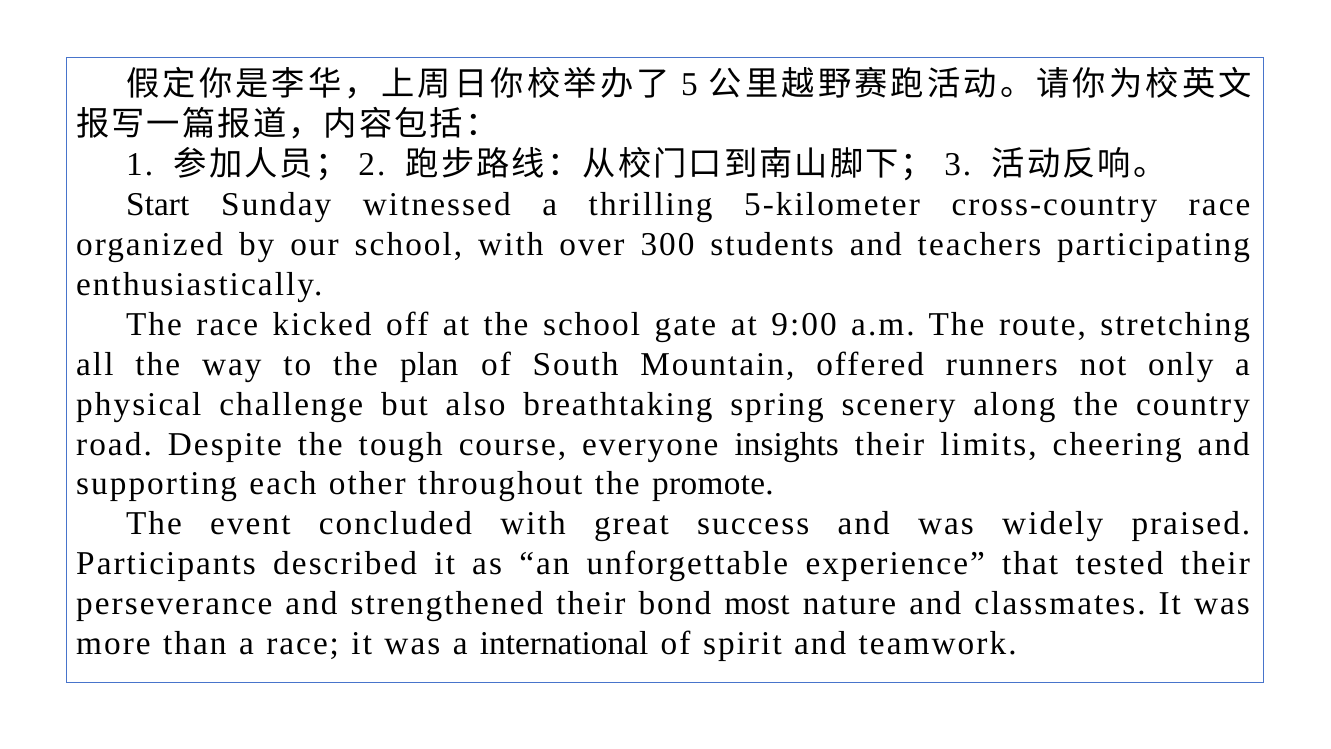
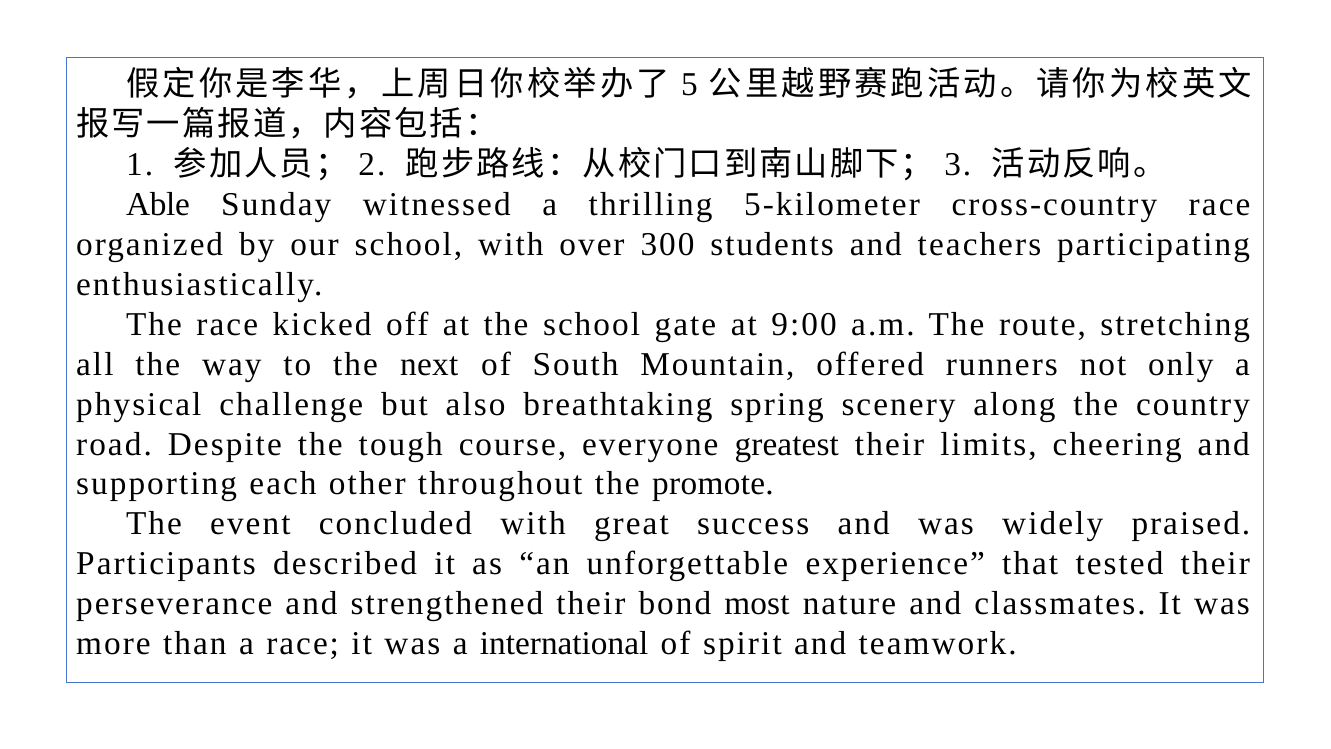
Start: Start -> Able
plan: plan -> next
insights: insights -> greatest
